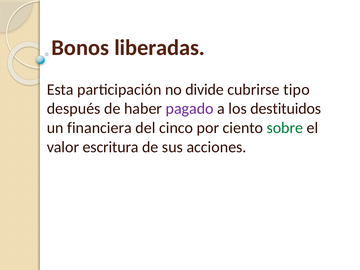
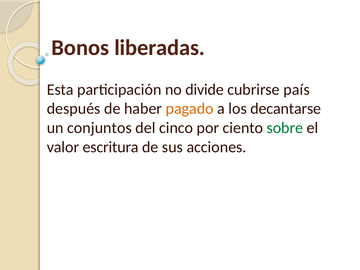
tipo: tipo -> país
pagado colour: purple -> orange
destituidos: destituidos -> decantarse
financiera: financiera -> conjuntos
